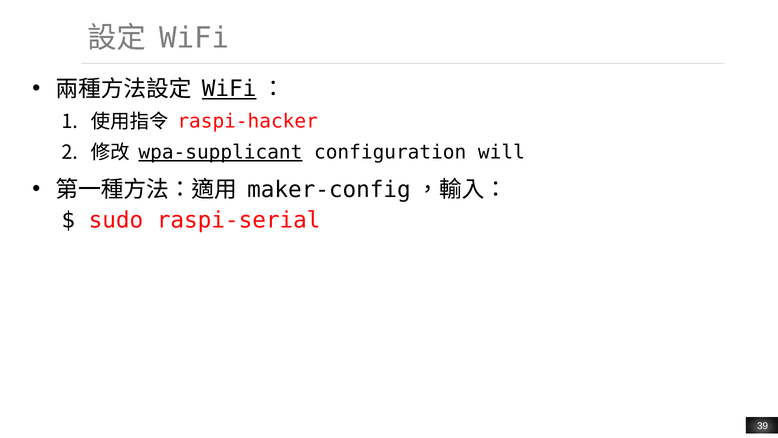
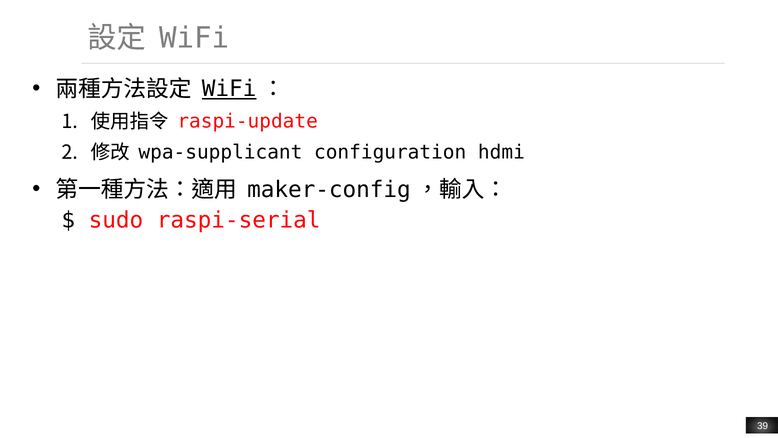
raspi-hacker: raspi-hacker -> raspi-update
wpa-supplicant underline: present -> none
will: will -> hdmi
